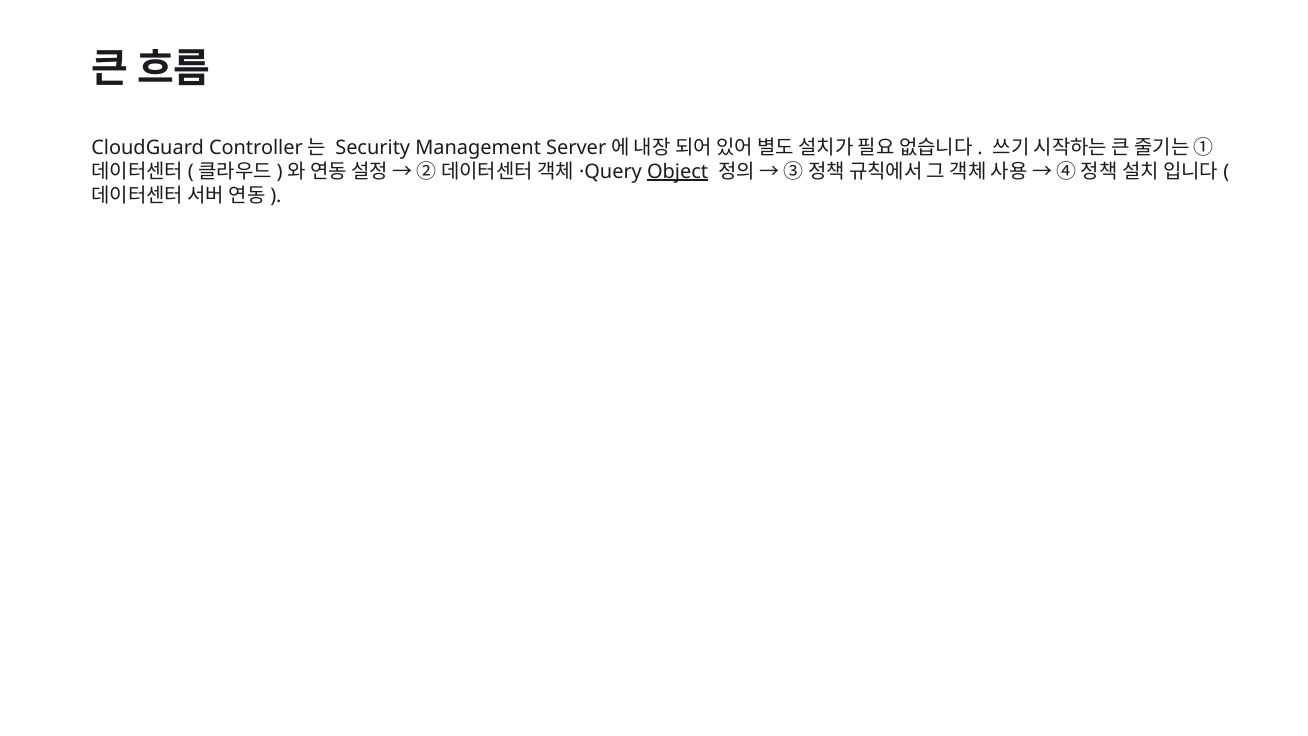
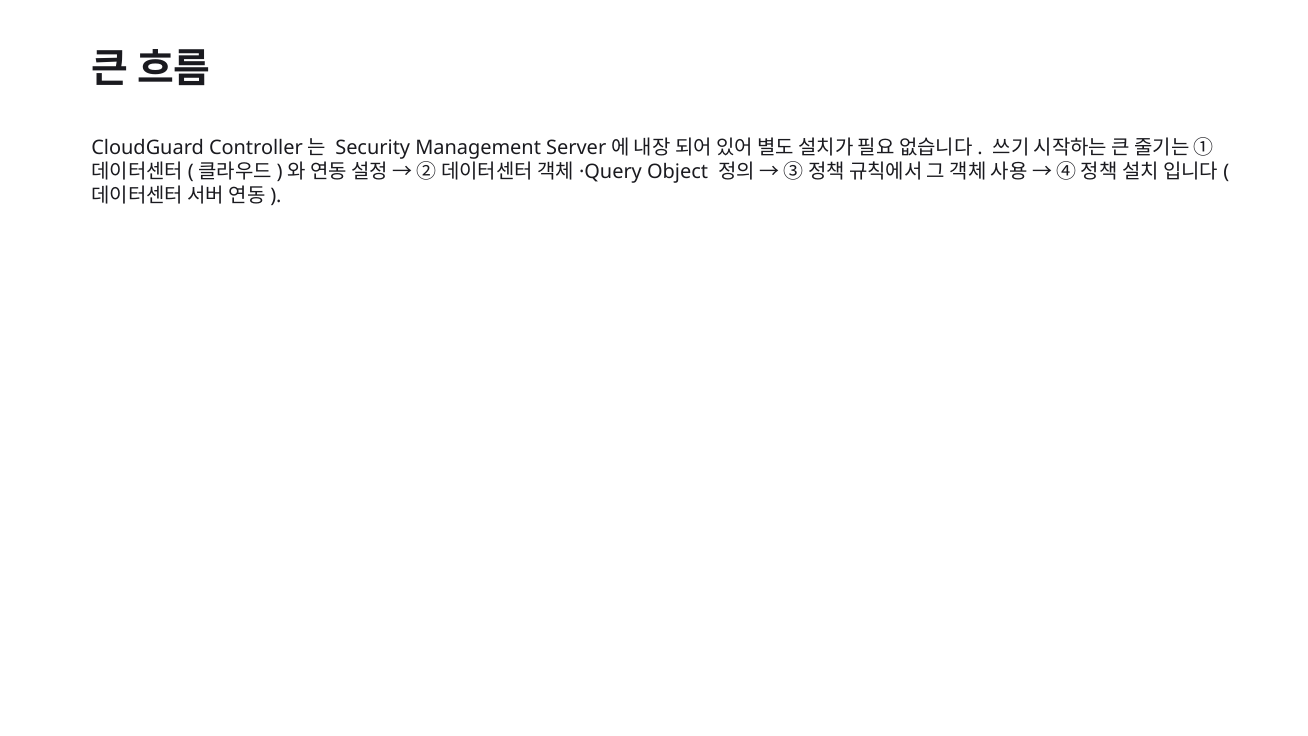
Object underline: present -> none
